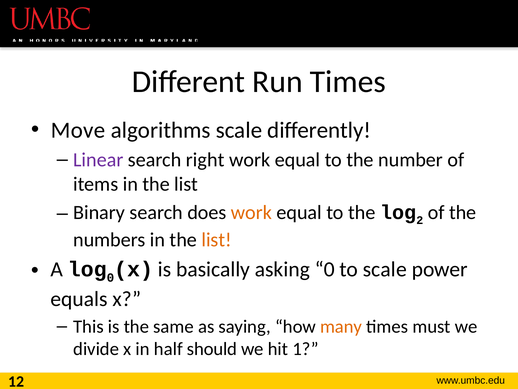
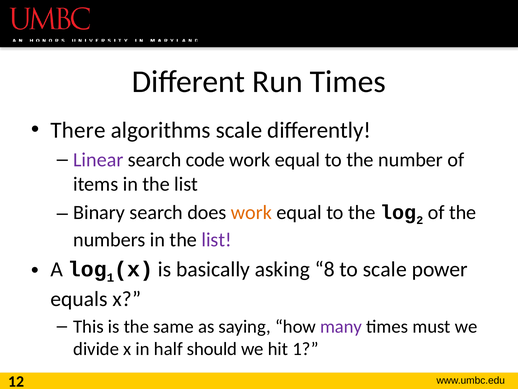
Move: Move -> There
right: right -> code
list at (217, 240) colour: orange -> purple
0 at (110, 277): 0 -> 1
asking 0: 0 -> 8
many colour: orange -> purple
